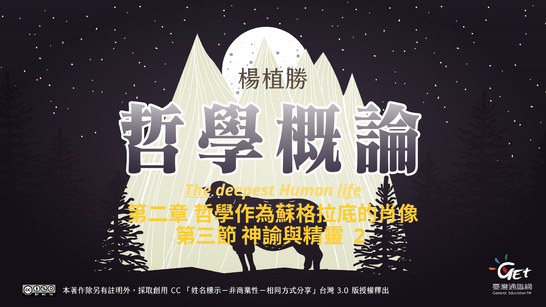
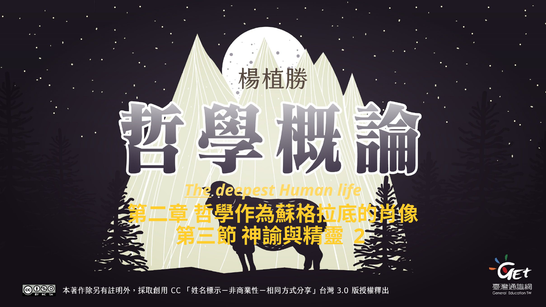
life underline: present -> none
